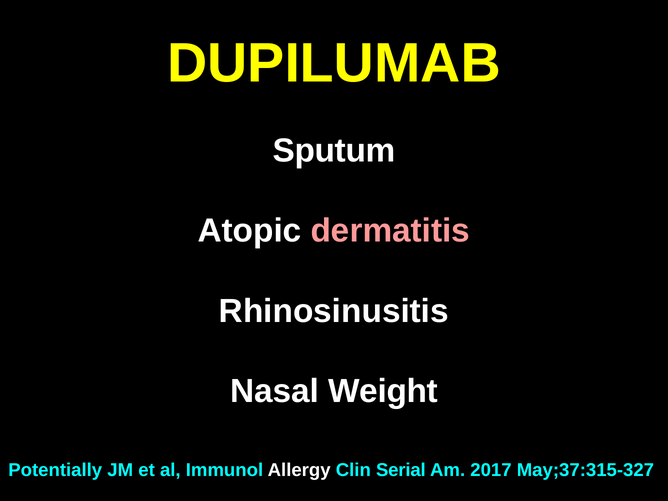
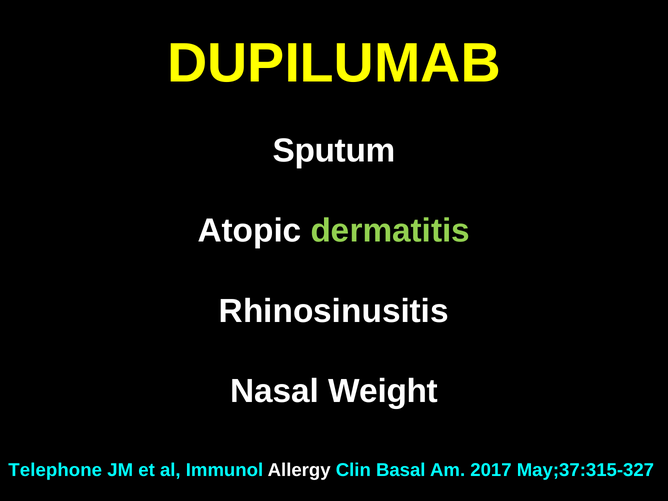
dermatitis colour: pink -> light green
Potentially: Potentially -> Telephone
Serial: Serial -> Basal
